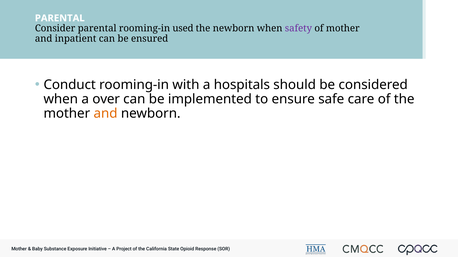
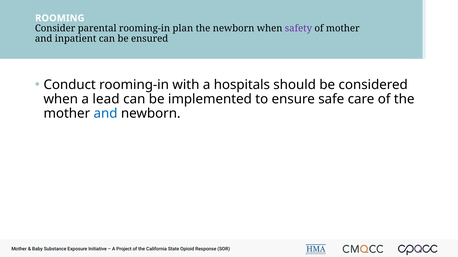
PARENTAL at (60, 18): PARENTAL -> ROOMING
used: used -> plan
over: over -> lead
and at (106, 114) colour: orange -> blue
